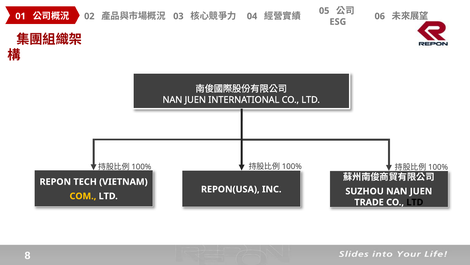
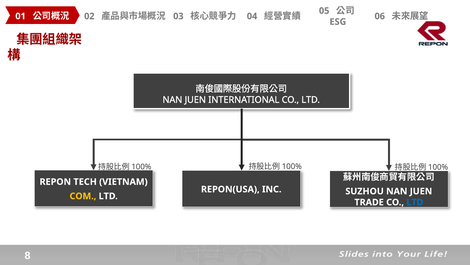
LTD at (415, 202) colour: black -> blue
